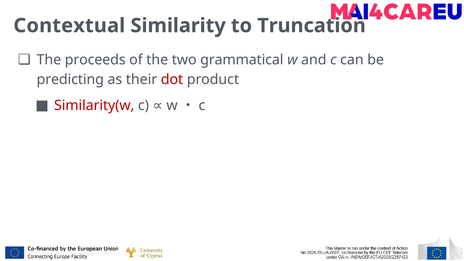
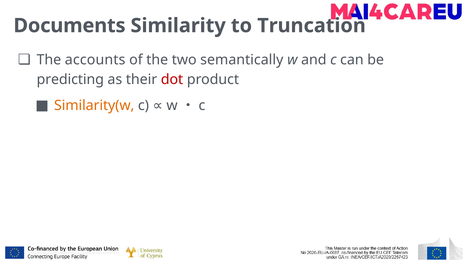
Contextual: Contextual -> Documents
proceeds: proceeds -> accounts
grammatical: grammatical -> semantically
Similarity(w colour: red -> orange
